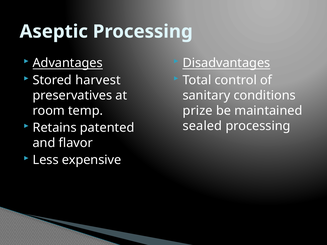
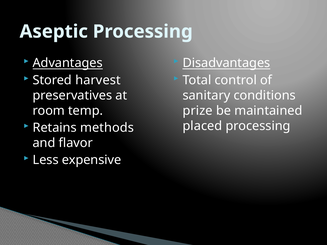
sealed: sealed -> placed
patented: patented -> methods
